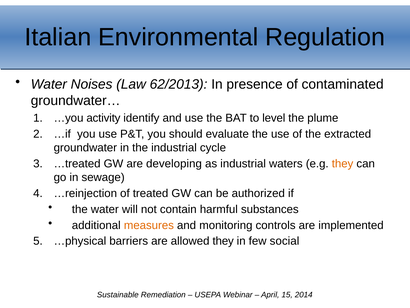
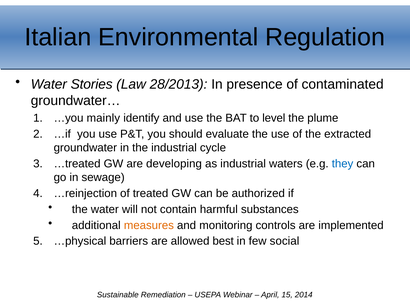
Noises: Noises -> Stories
62/2013: 62/2013 -> 28/2013
activity: activity -> mainly
they at (343, 163) colour: orange -> blue
allowed they: they -> best
